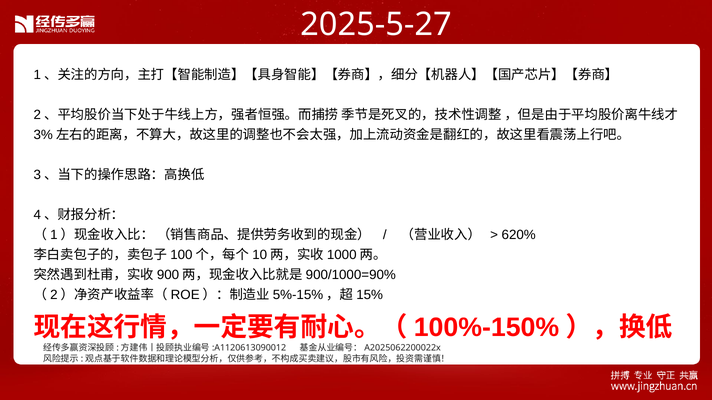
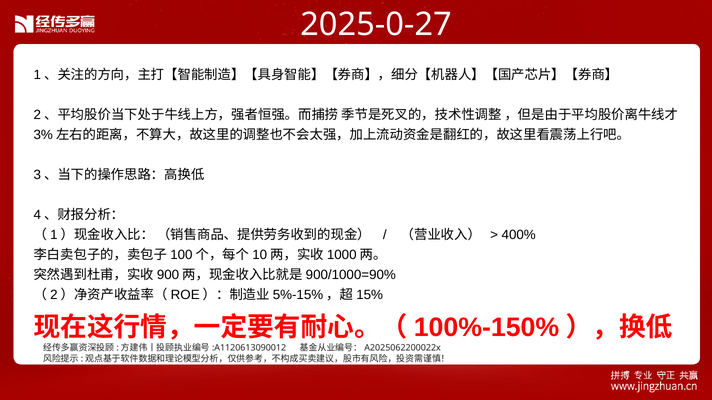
2025-5-27: 2025-5-27 -> 2025-0-27
620%: 620% -> 400%
